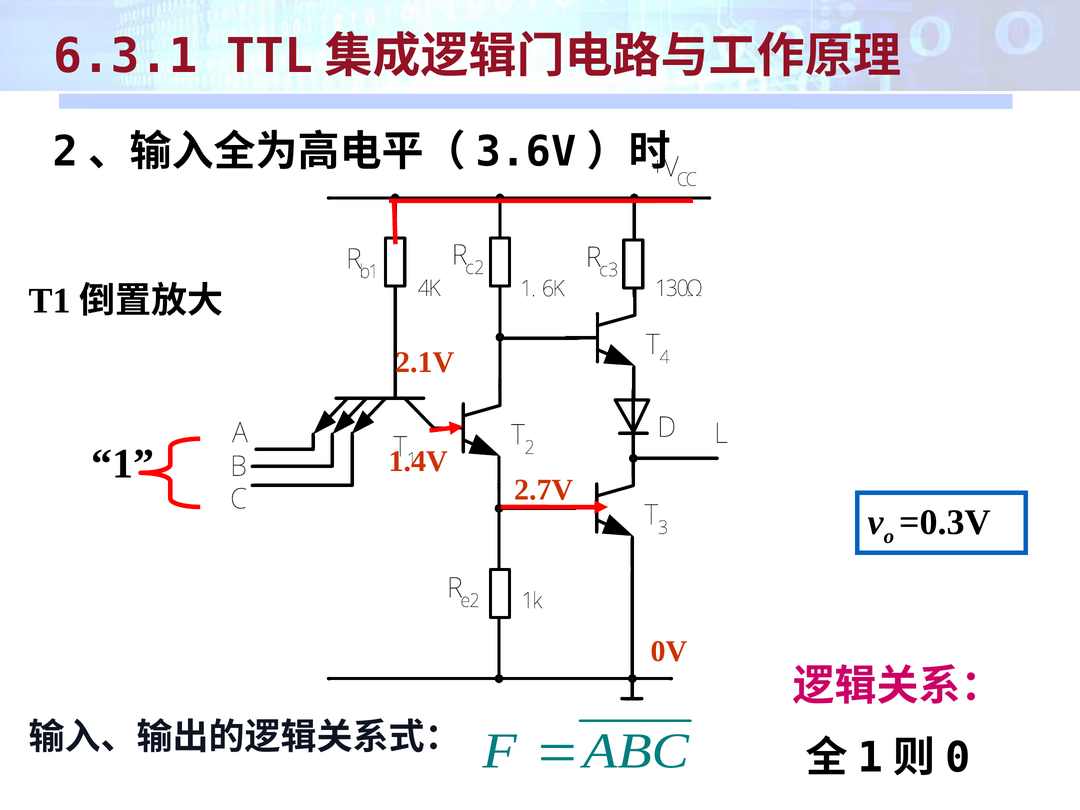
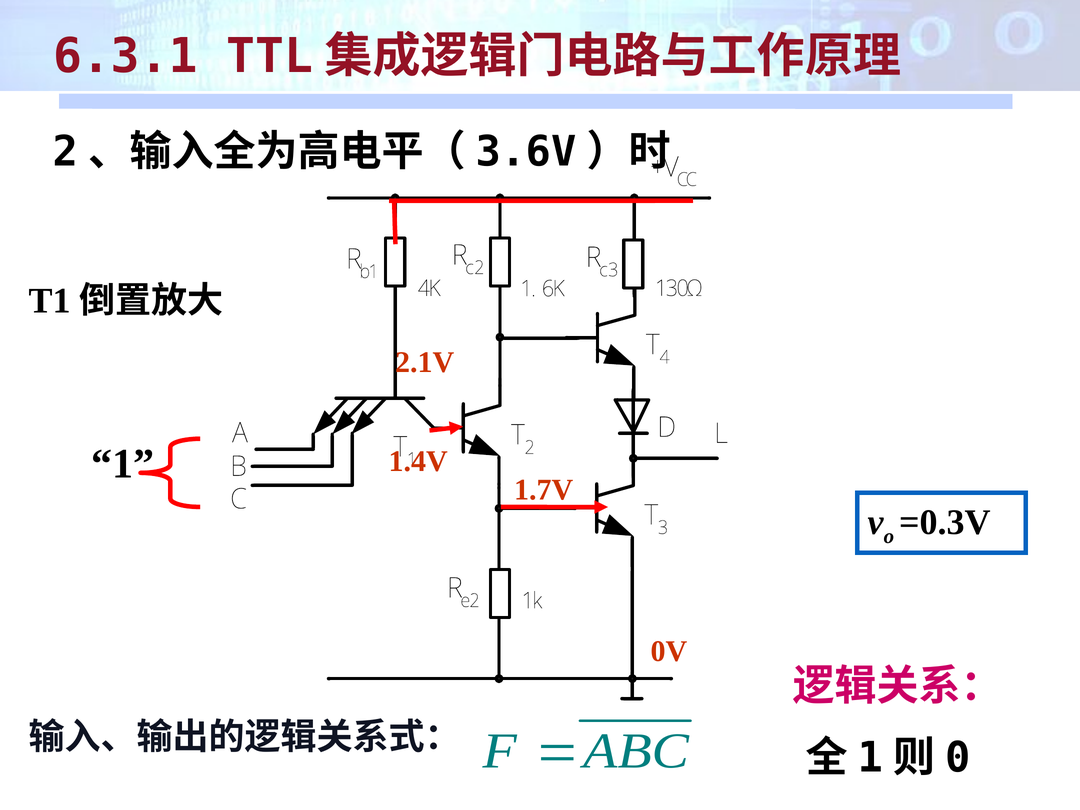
2.7V: 2.7V -> 1.7V
